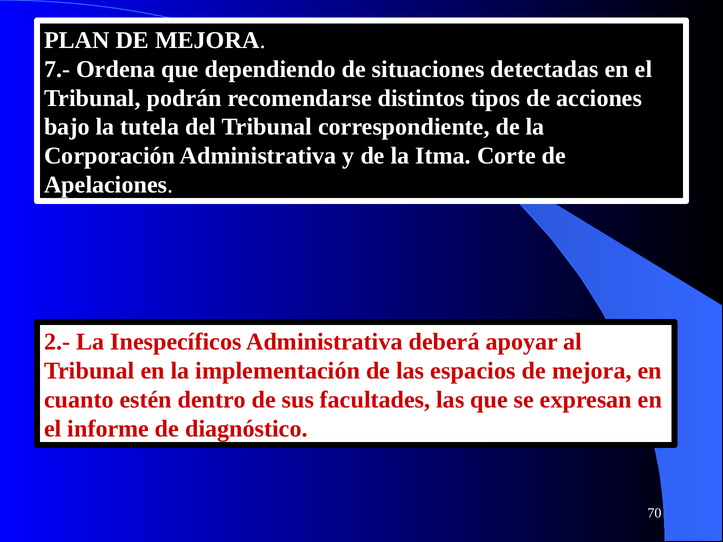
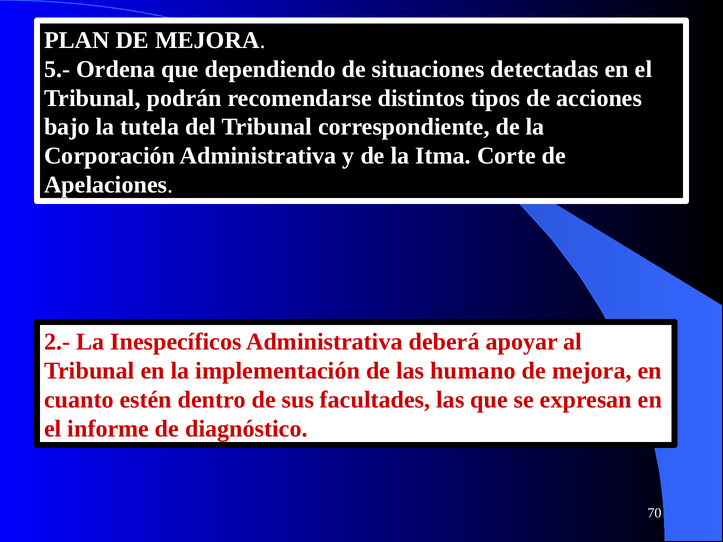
7.-: 7.- -> 5.-
espacios: espacios -> humano
